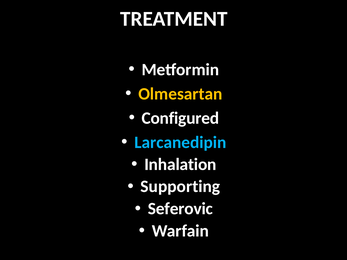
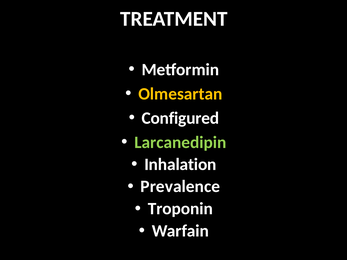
Larcanedipin colour: light blue -> light green
Supporting: Supporting -> Prevalence
Seferovic: Seferovic -> Troponin
